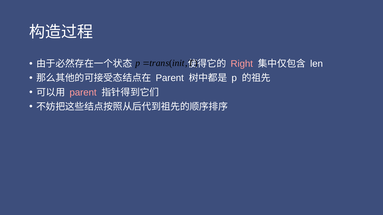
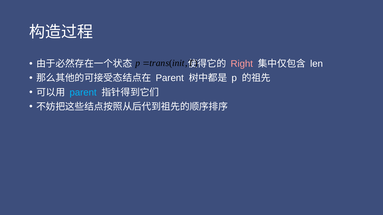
parent at (83, 93) colour: pink -> light blue
